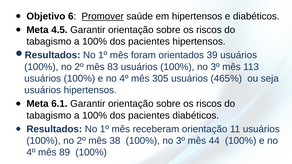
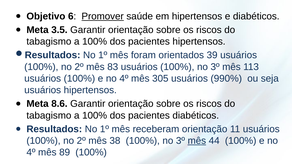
4.5: 4.5 -> 3.5
465%: 465% -> 990%
6.1: 6.1 -> 8.6
mês at (197, 141) underline: none -> present
